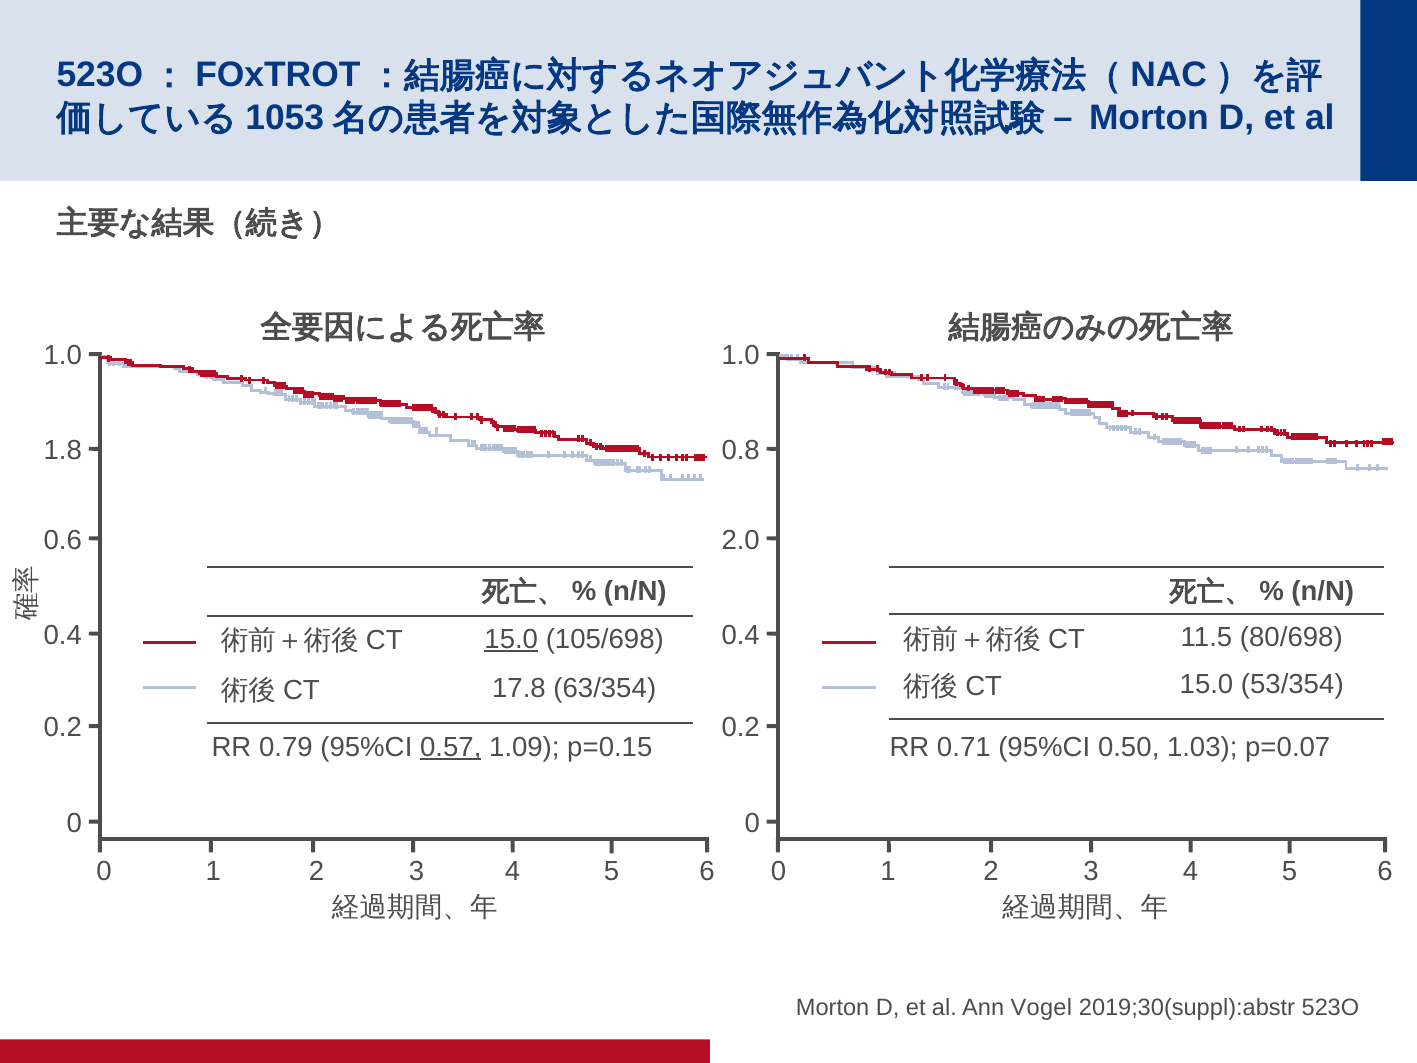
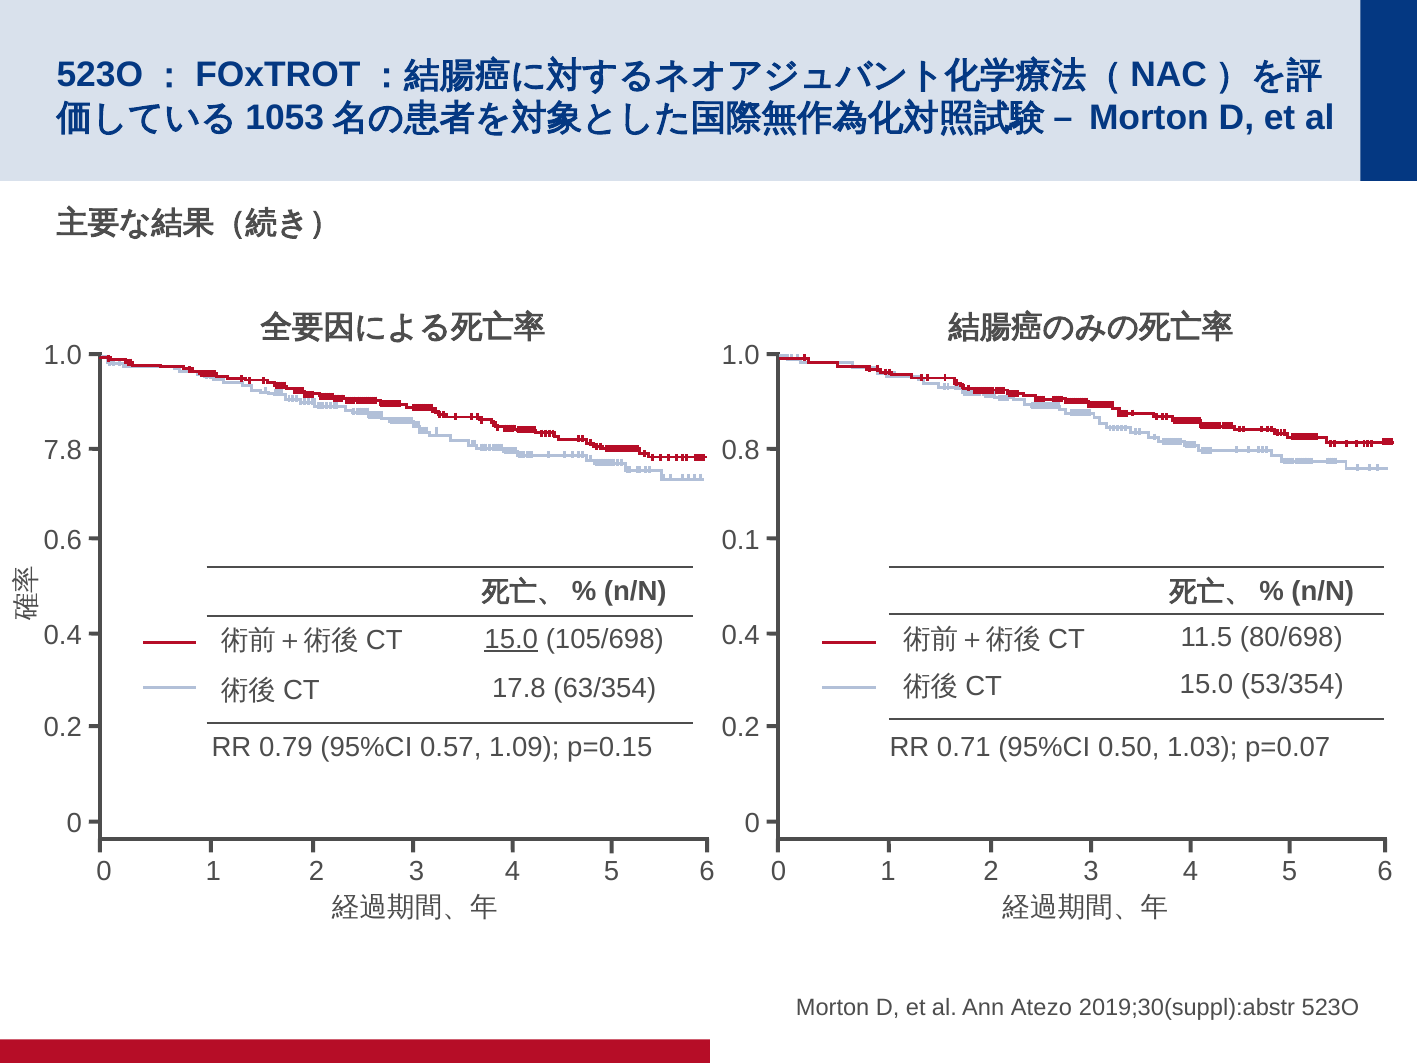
1.8: 1.8 -> 7.8
2.0: 2.0 -> 0.1
0.57 underline: present -> none
Vogel: Vogel -> Atezo
